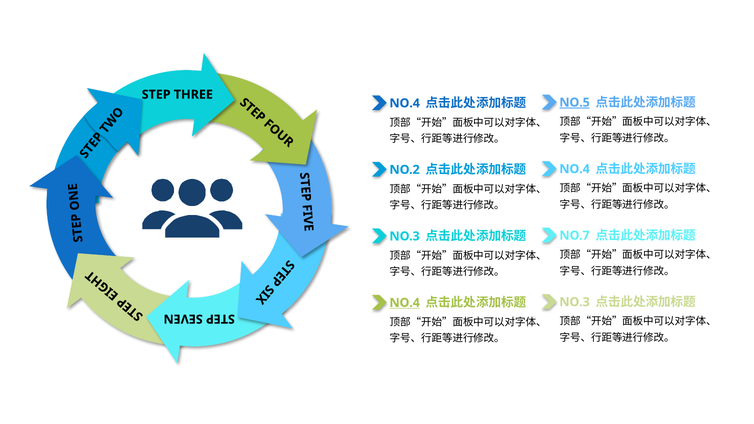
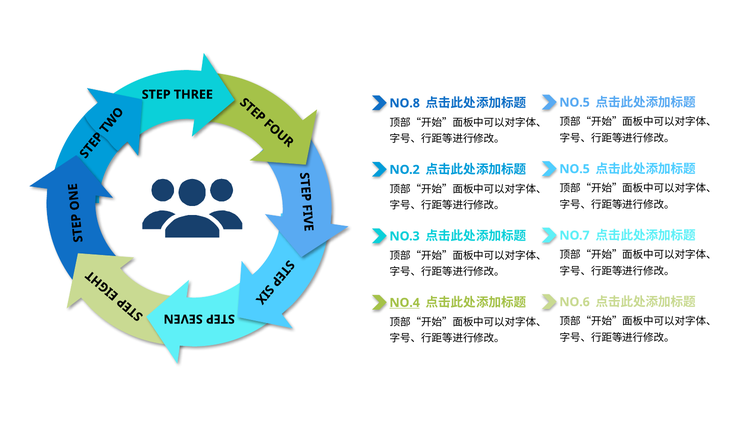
NO.5 at (575, 103) underline: present -> none
NO.4 at (405, 103): NO.4 -> NO.8
NO.4 at (575, 169): NO.4 -> NO.5
NO.3 at (575, 302): NO.3 -> NO.6
